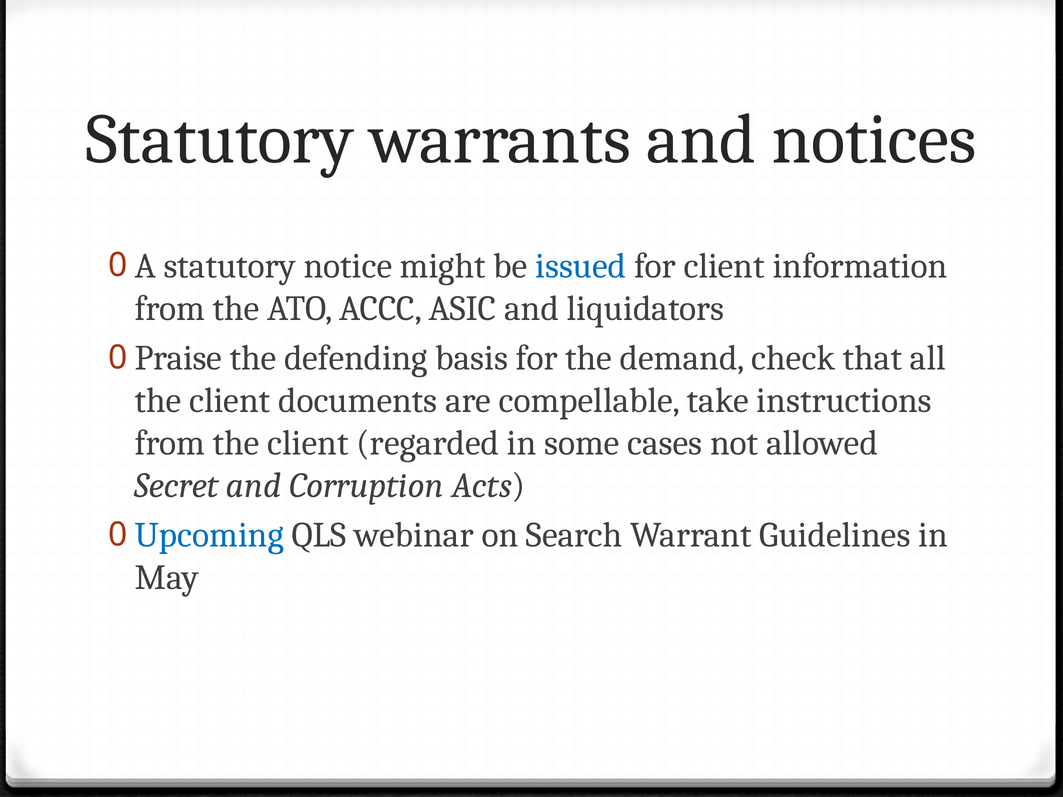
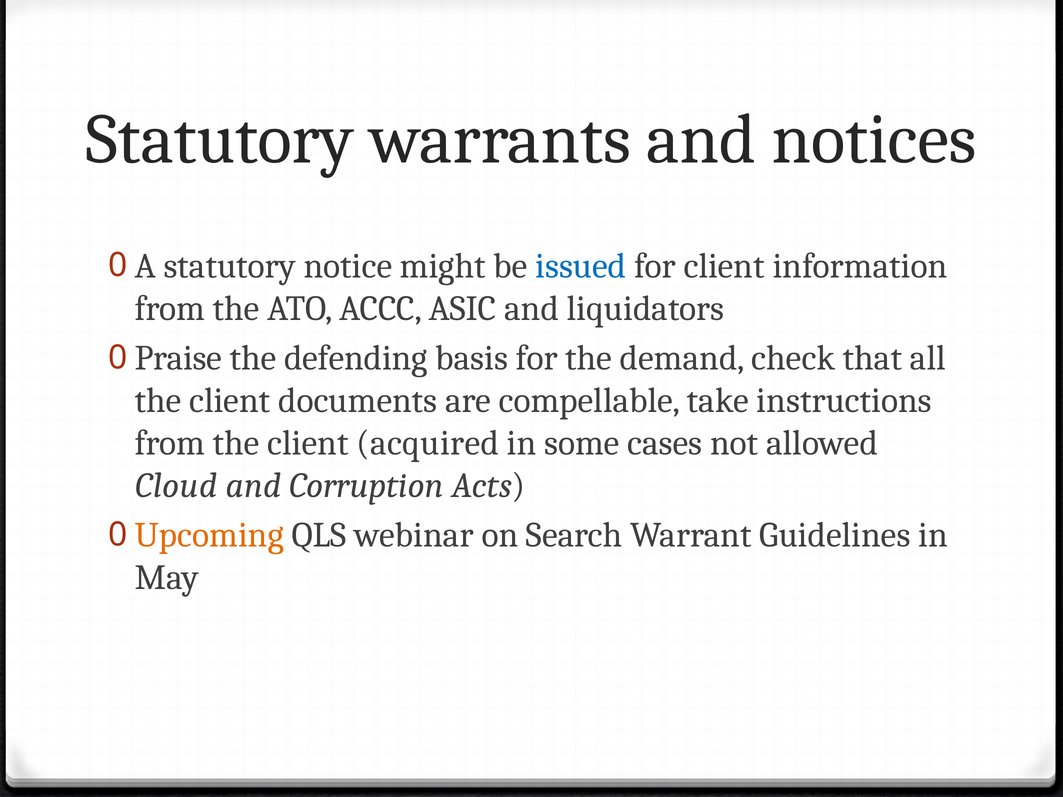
regarded: regarded -> acquired
Secret: Secret -> Cloud
Upcoming colour: blue -> orange
